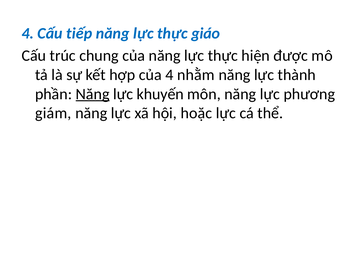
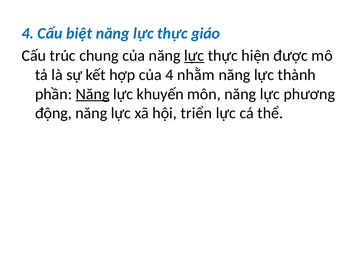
tiếp: tiếp -> biệt
lực at (194, 56) underline: none -> present
giám: giám -> động
hoặc: hoặc -> triển
